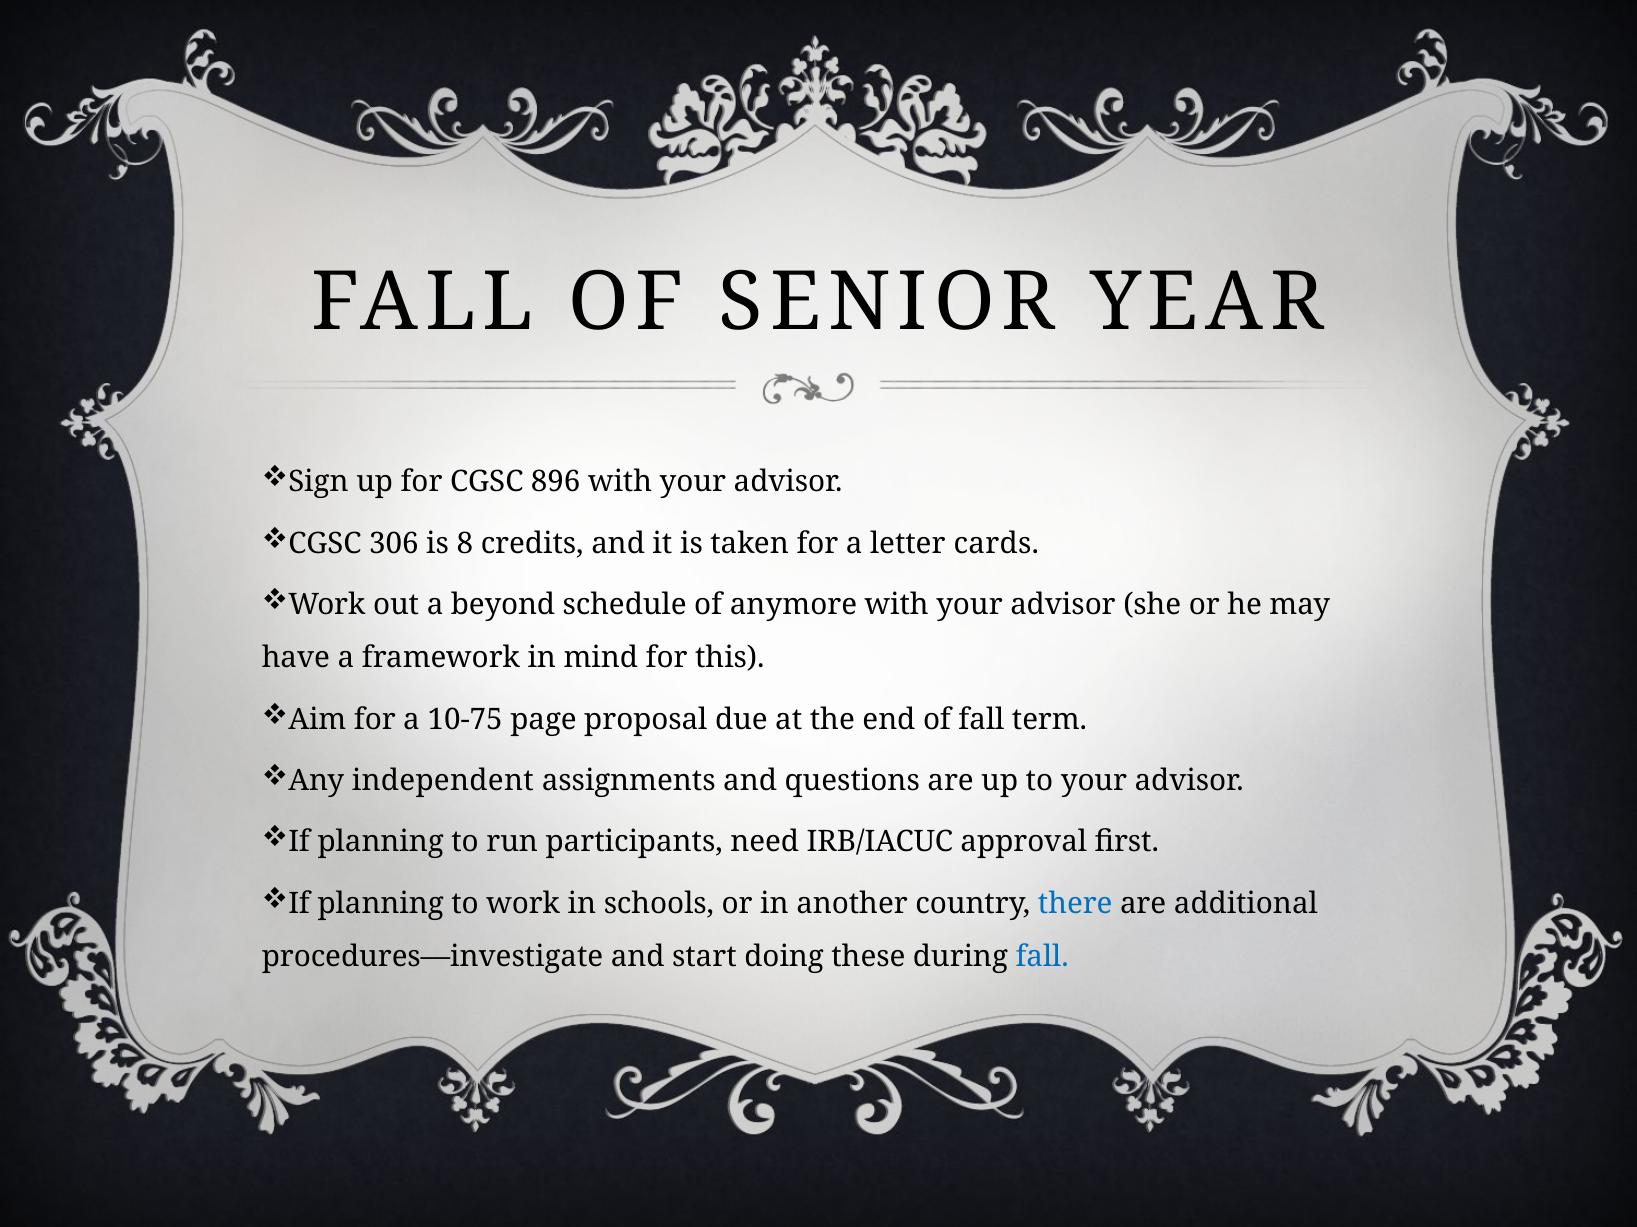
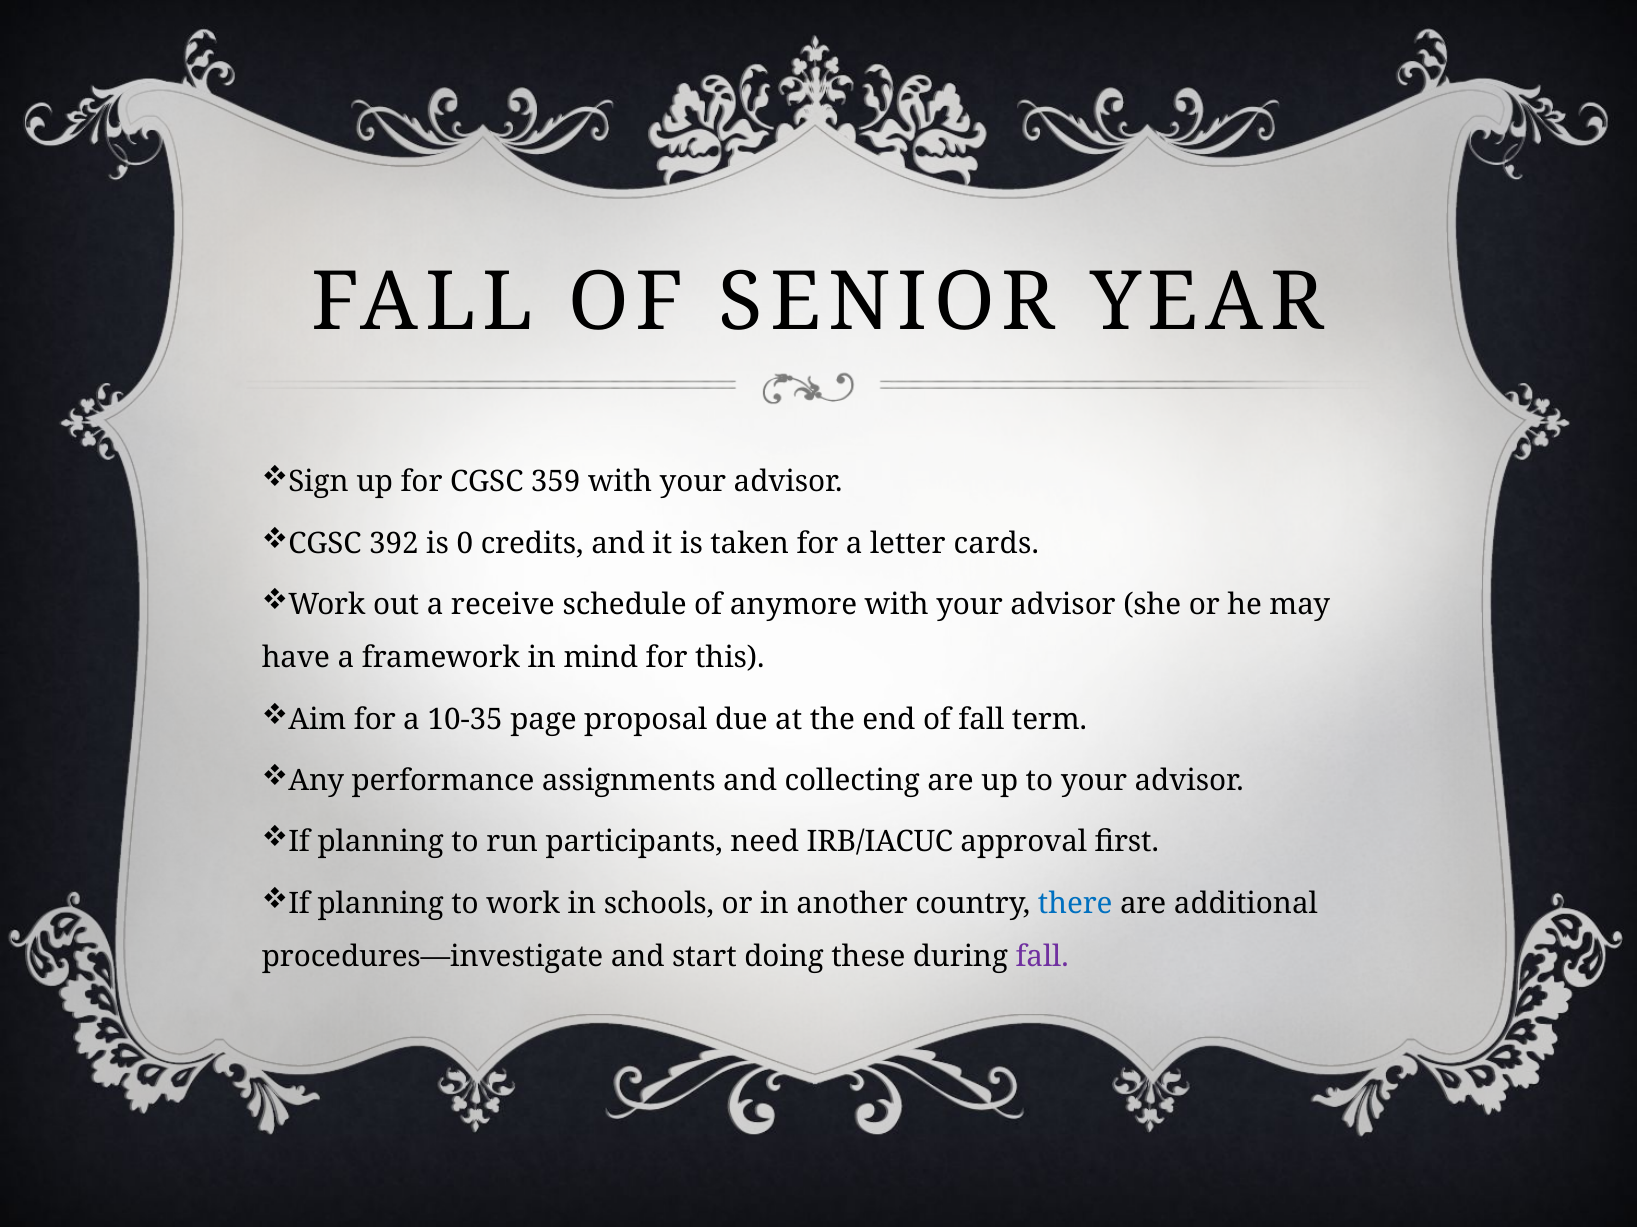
896: 896 -> 359
306: 306 -> 392
8: 8 -> 0
beyond: beyond -> receive
10-75: 10-75 -> 10-35
independent: independent -> performance
questions: questions -> collecting
fall at (1042, 957) colour: blue -> purple
